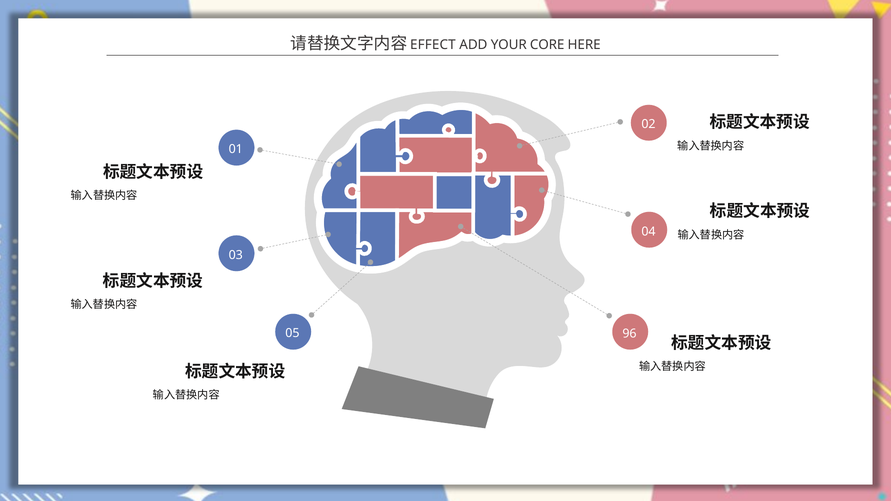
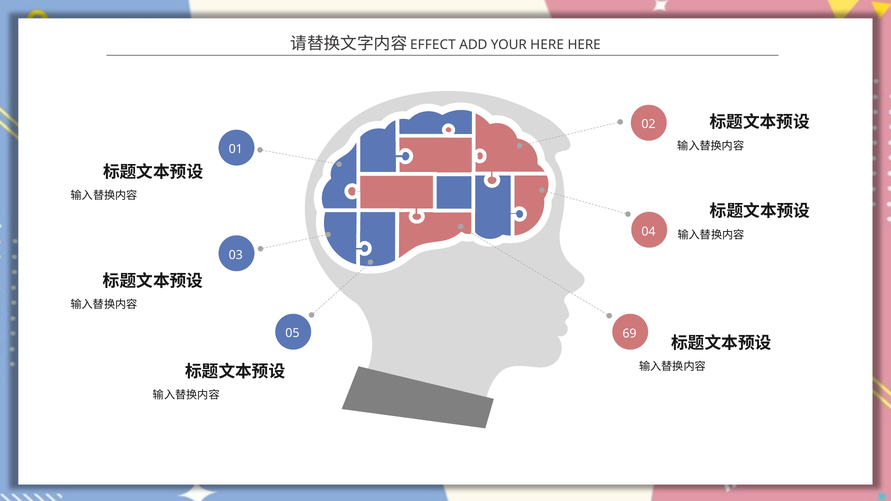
YOUR CORE: CORE -> HERE
96: 96 -> 69
